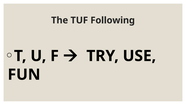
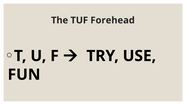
Following: Following -> Forehead
